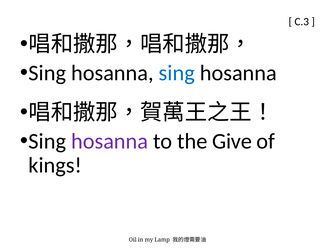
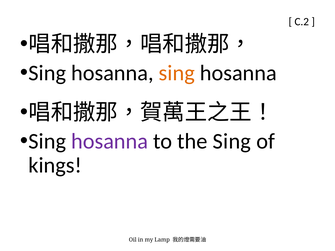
C.3: C.3 -> C.2
sing at (177, 73) colour: blue -> orange
the Give: Give -> Sing
